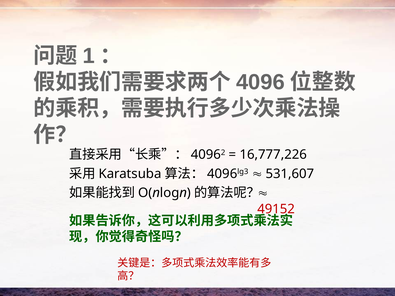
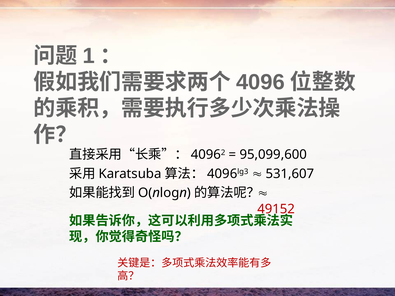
16,777,226: 16,777,226 -> 95,099,600
